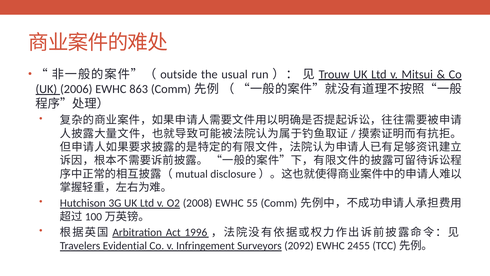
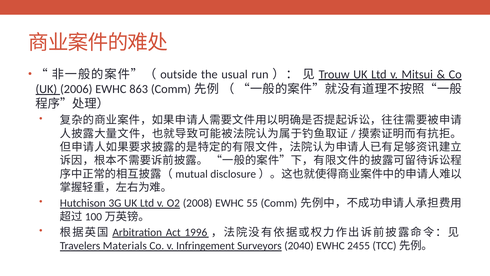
Evidential: Evidential -> Materials
2092: 2092 -> 2040
